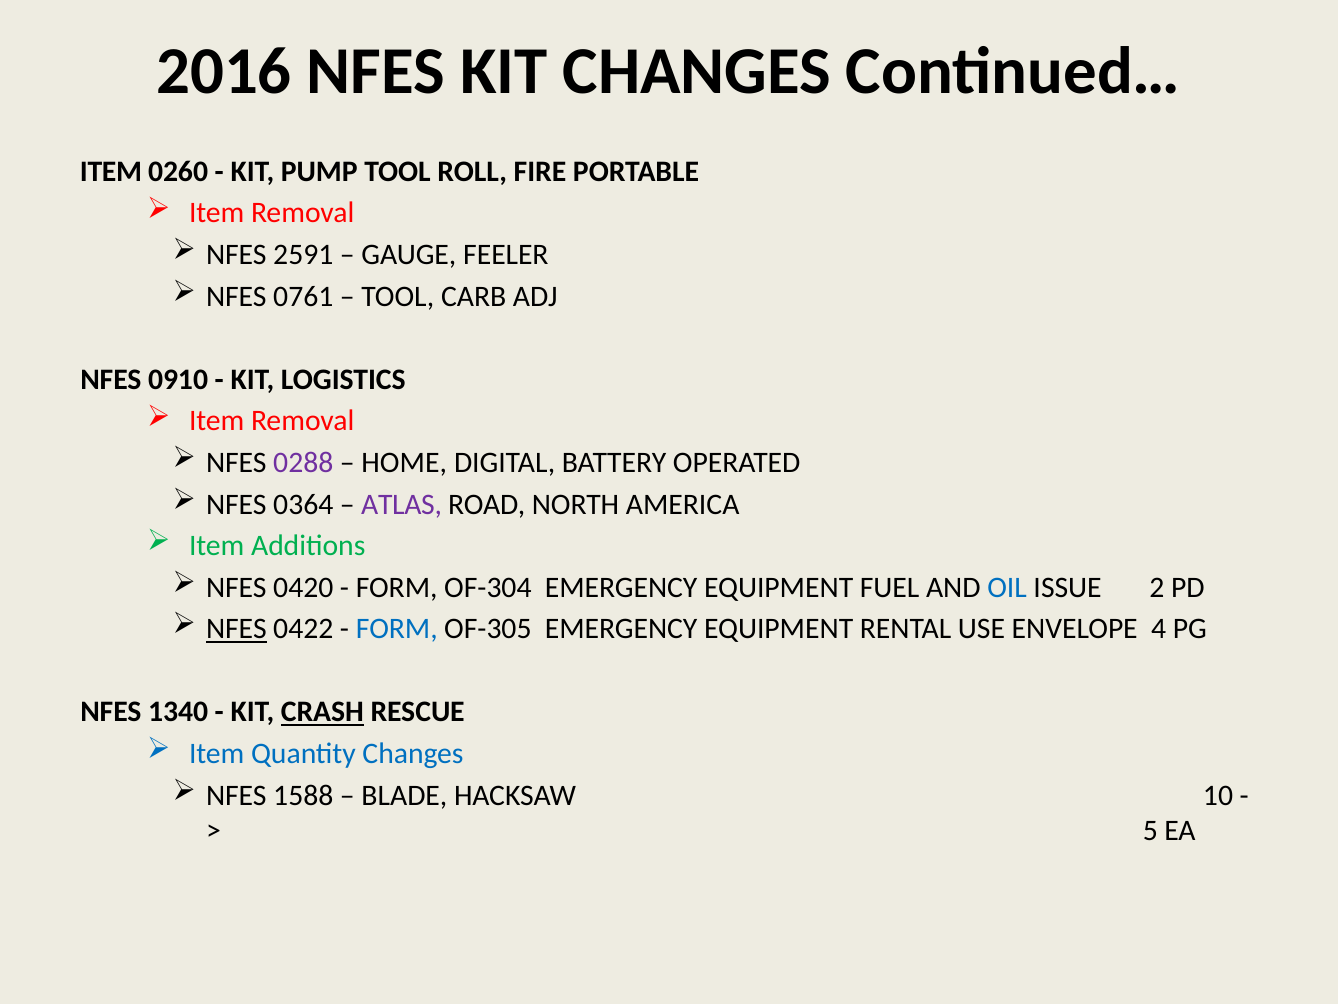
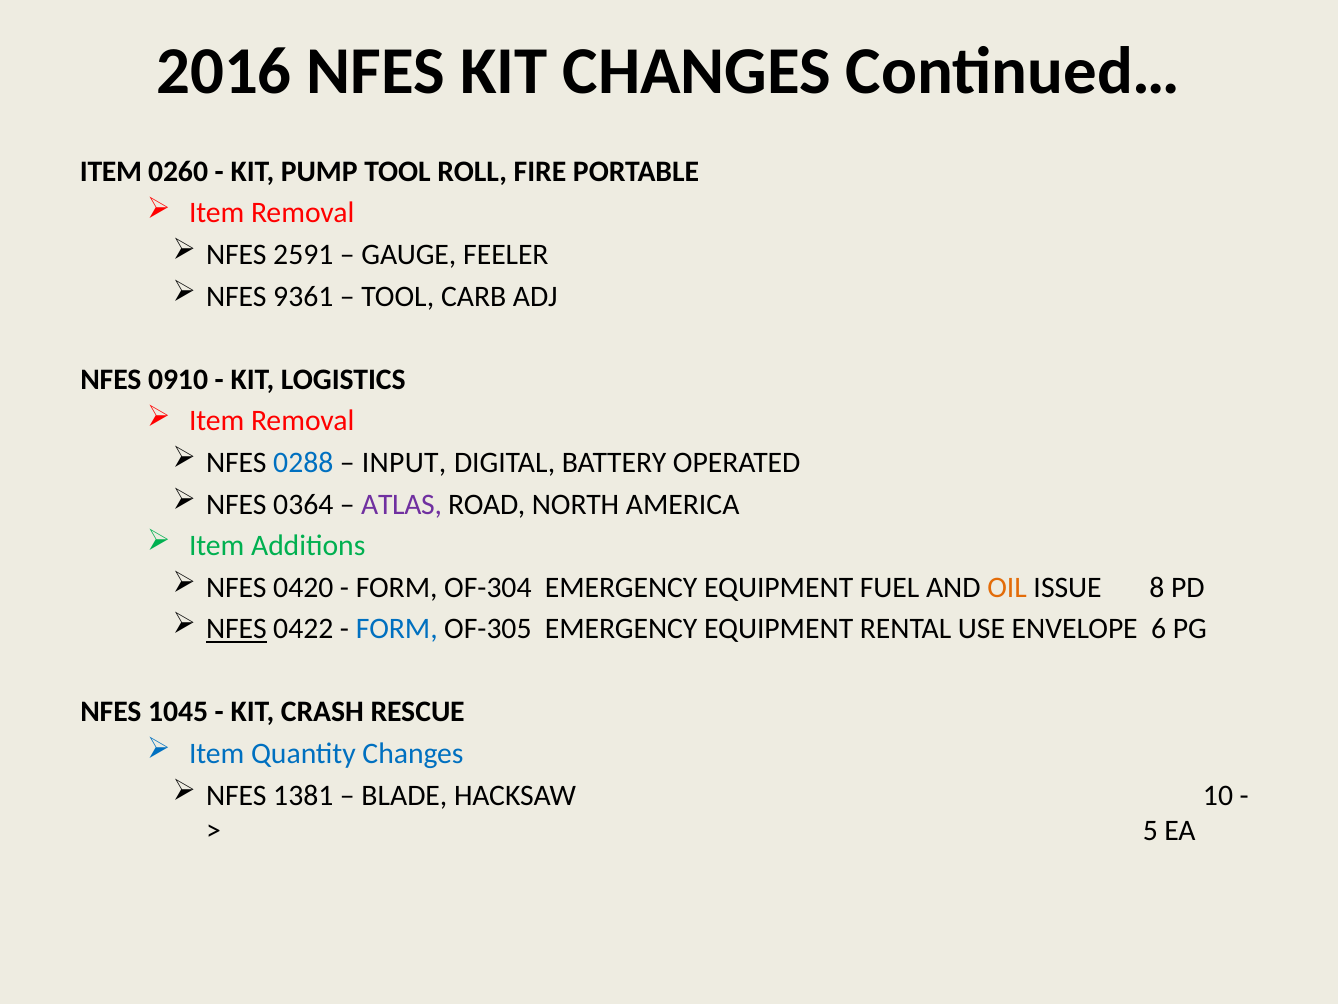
0761: 0761 -> 9361
0288 colour: purple -> blue
HOME: HOME -> INPUT
OIL colour: blue -> orange
2: 2 -> 8
4: 4 -> 6
1340: 1340 -> 1045
CRASH underline: present -> none
1588: 1588 -> 1381
